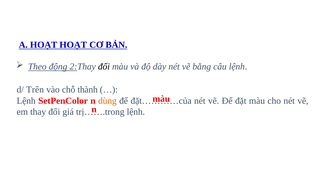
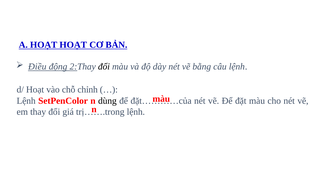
Theo: Theo -> Điều
d/ Trên: Trên -> Hoạt
thành: thành -> chỉnh
dùng colour: orange -> black
